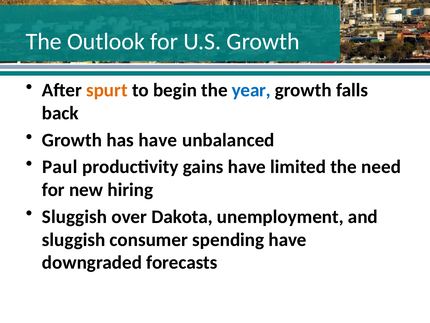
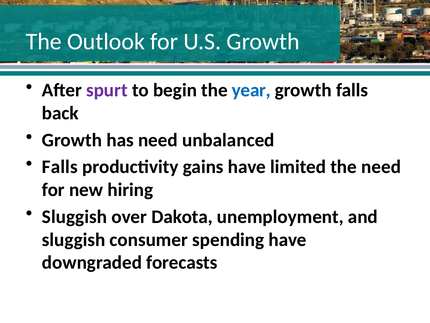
spurt colour: orange -> purple
has have: have -> need
Paul at (60, 167): Paul -> Falls
